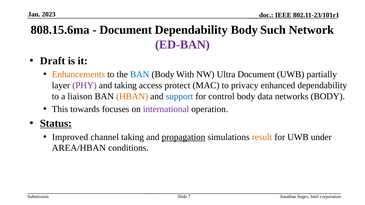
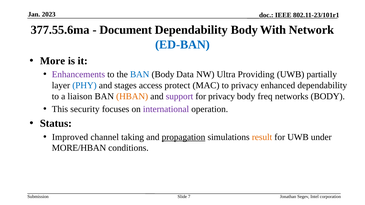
808.15.6ma: 808.15.6ma -> 377.55.6ma
Such: Such -> With
ED-BAN colour: purple -> blue
Draft: Draft -> More
Enhancements colour: orange -> purple
With: With -> Data
Ultra Document: Document -> Providing
PHY colour: purple -> blue
and taking: taking -> stages
support colour: blue -> purple
for control: control -> privacy
data: data -> freq
towards: towards -> security
Status underline: present -> none
AREA/HBAN: AREA/HBAN -> MORE/HBAN
